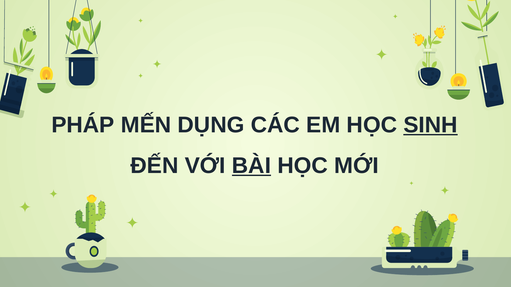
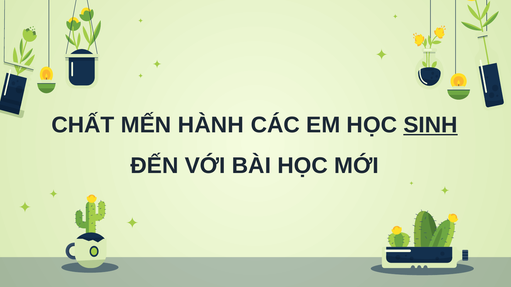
PHÁP: PHÁP -> CHẤT
DỤNG: DỤNG -> HÀNH
BÀI underline: present -> none
